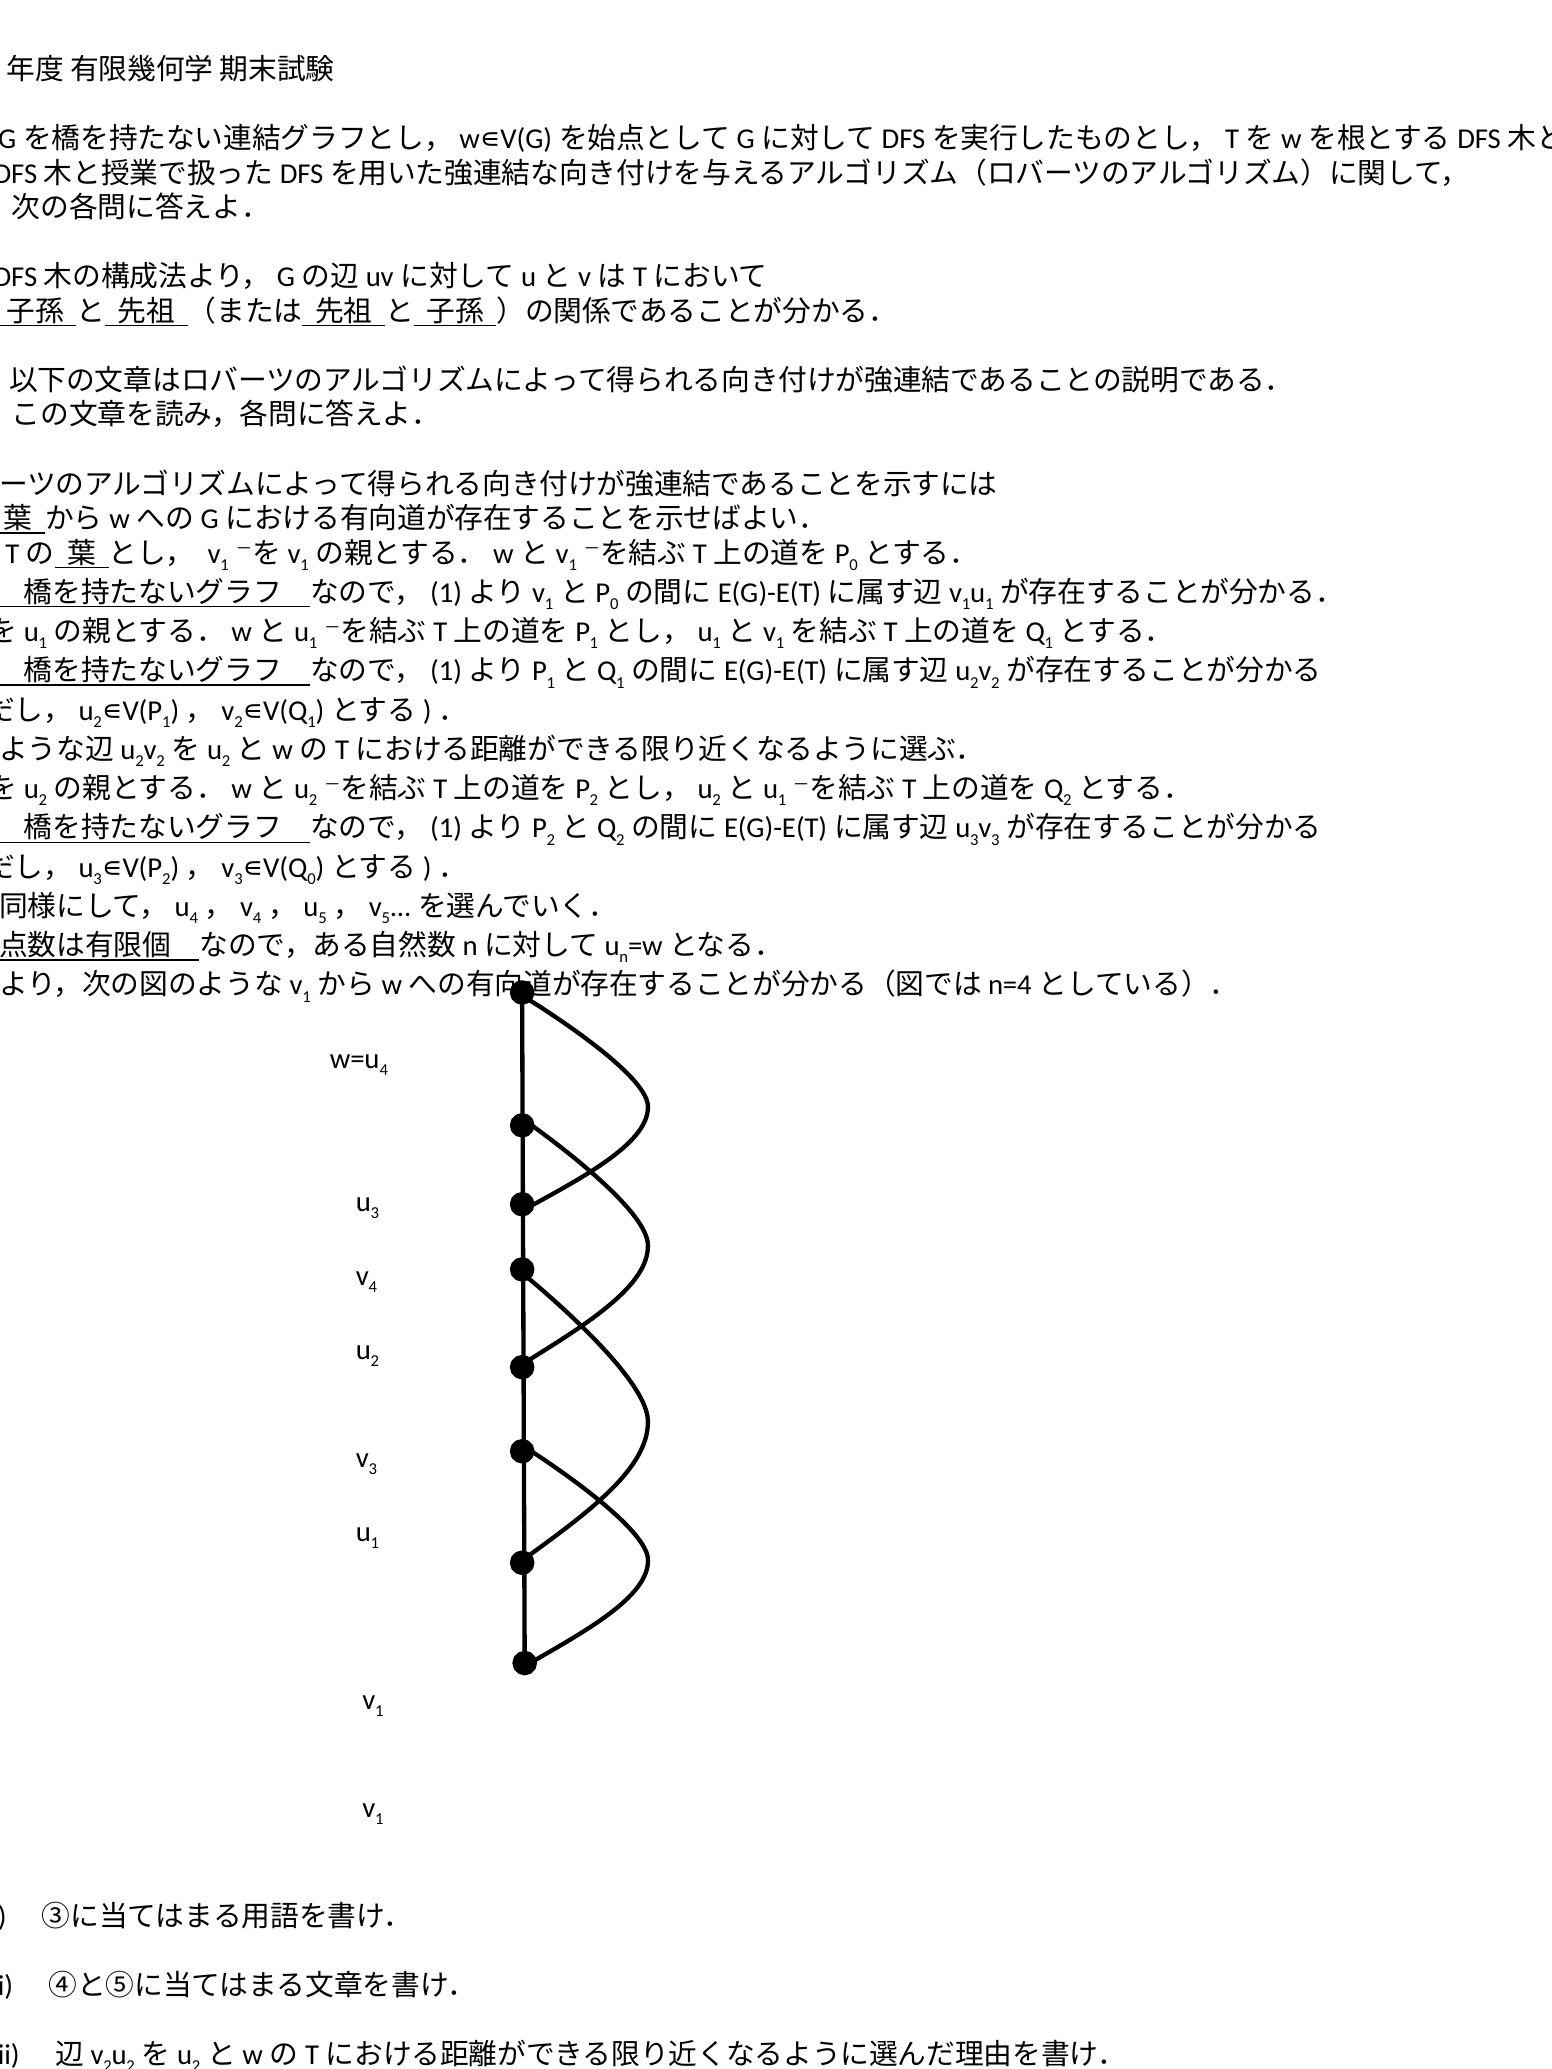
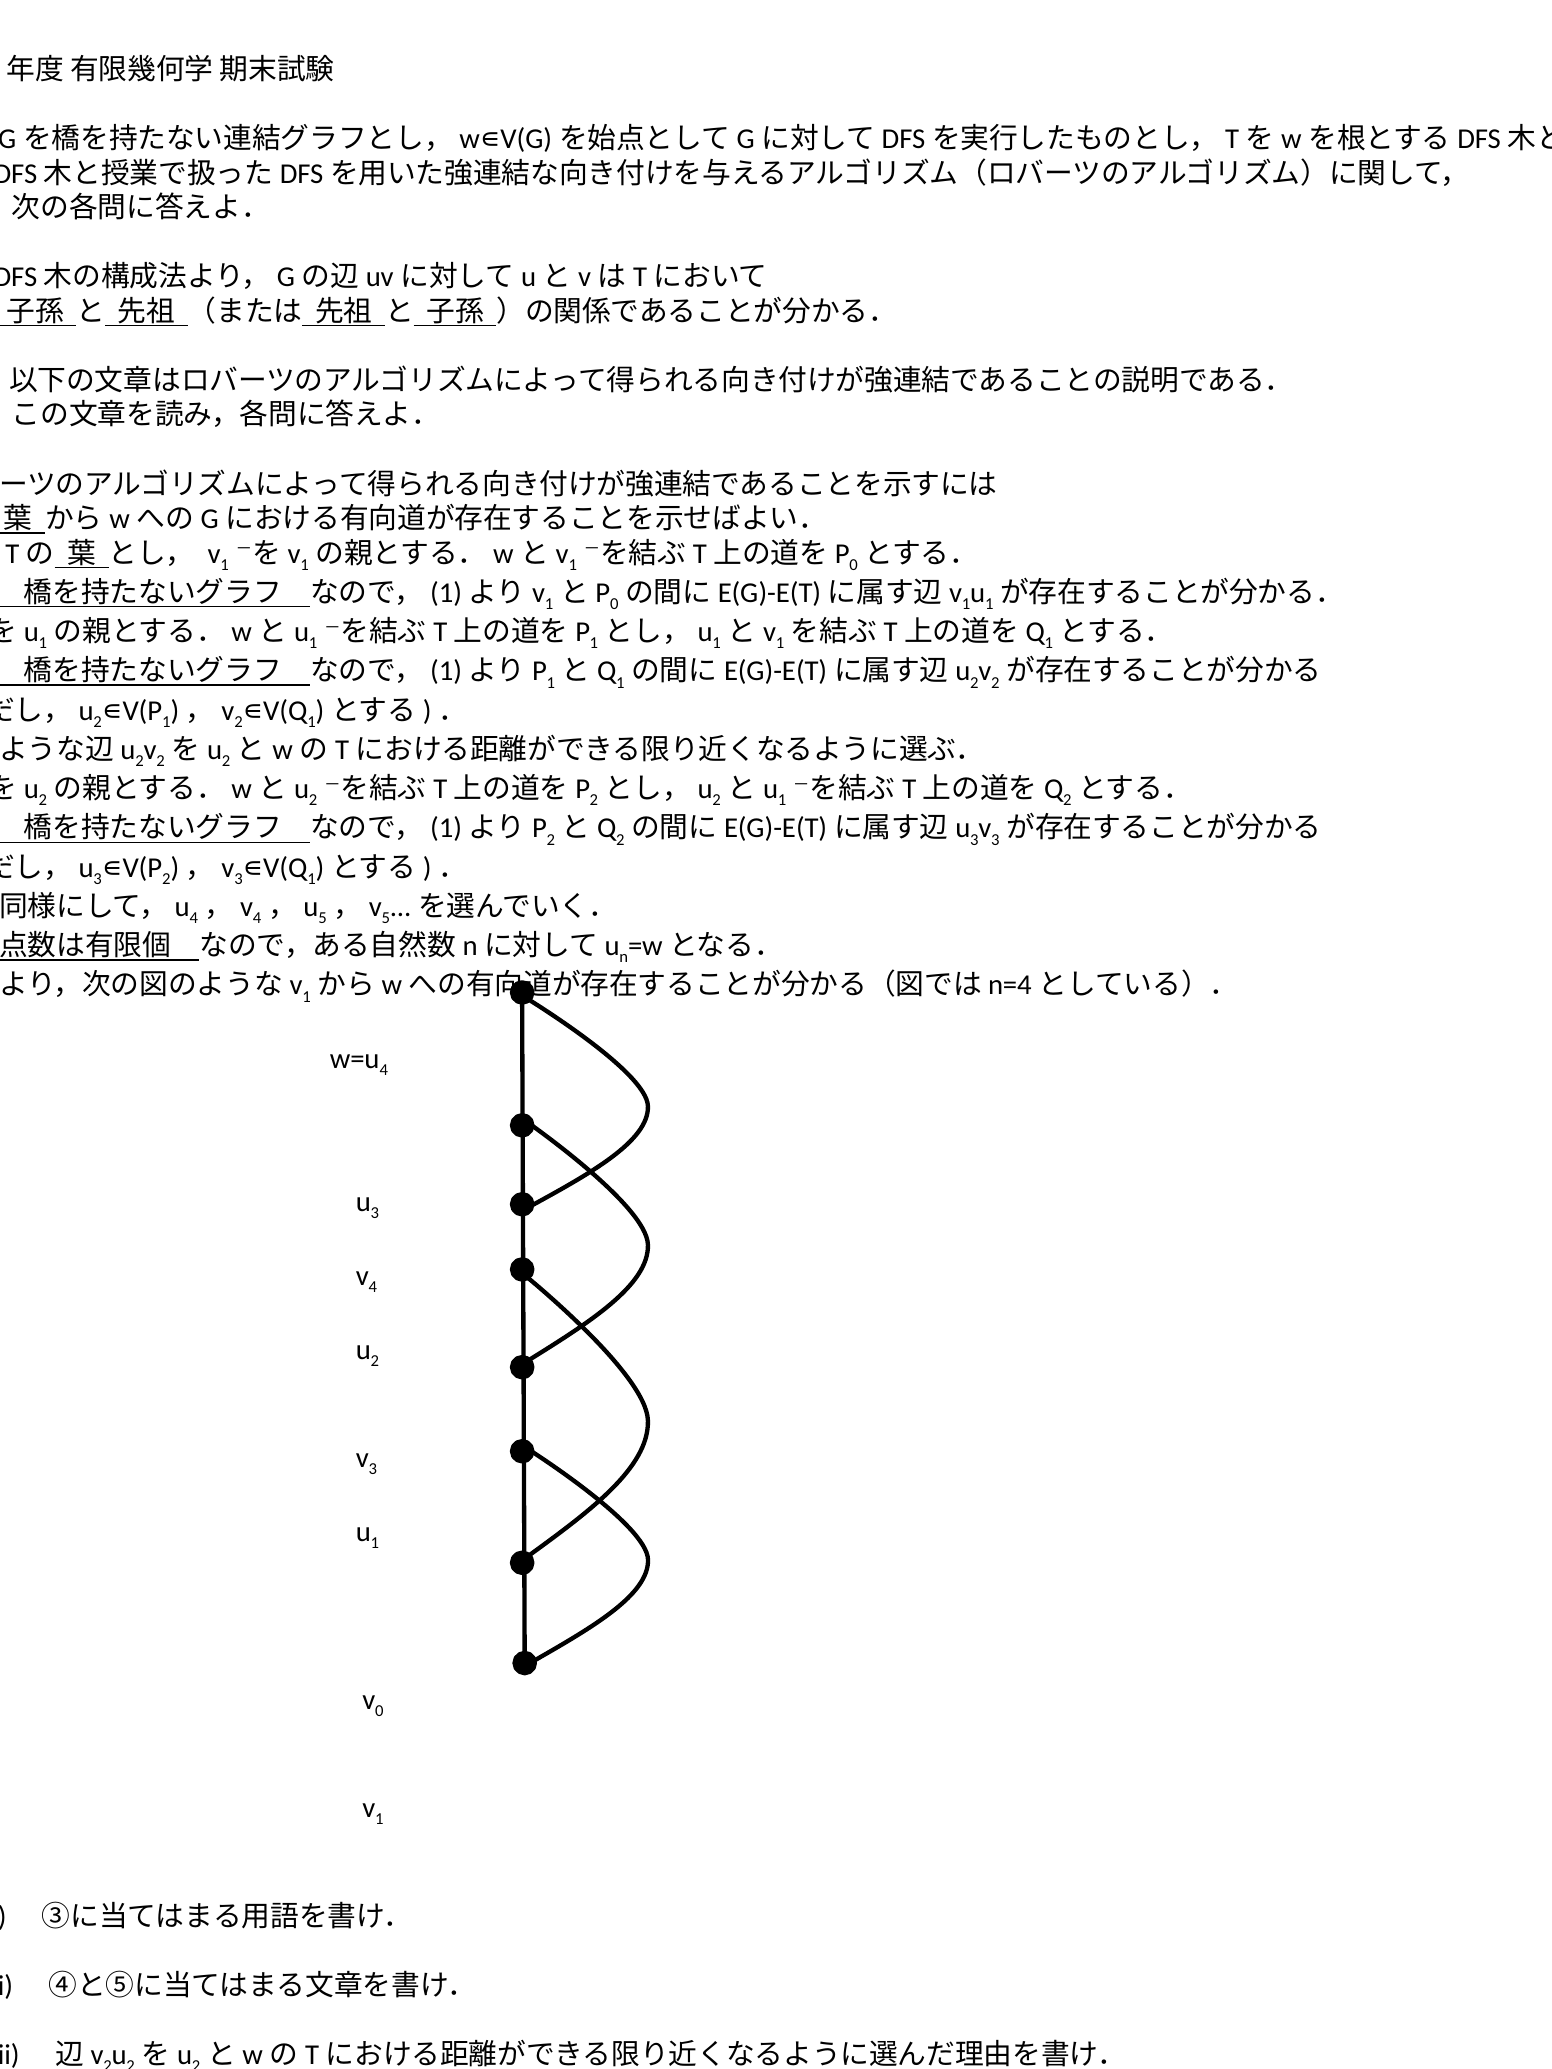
0 at (312, 879): 0 -> 1
1 at (379, 1711): 1 -> 0
